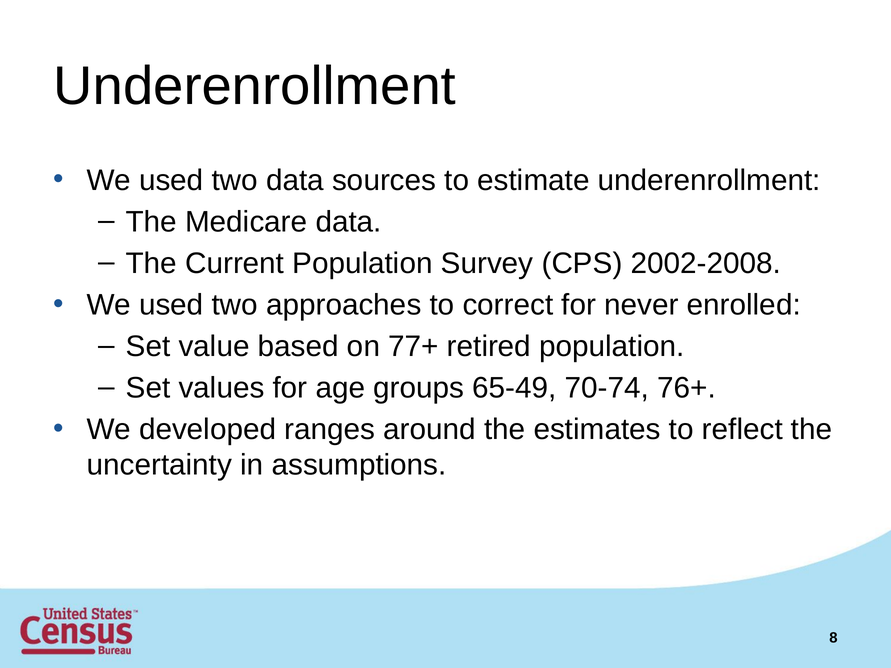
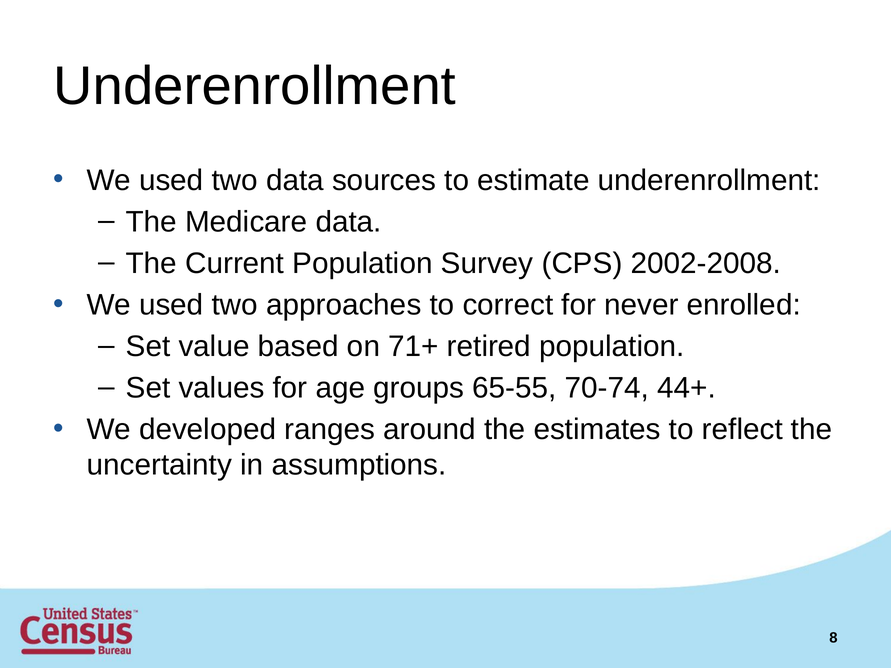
77+: 77+ -> 71+
65-49: 65-49 -> 65-55
76+: 76+ -> 44+
